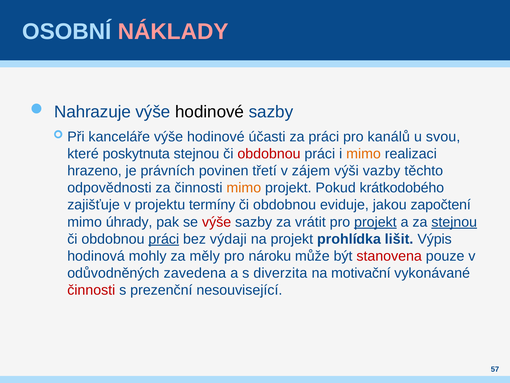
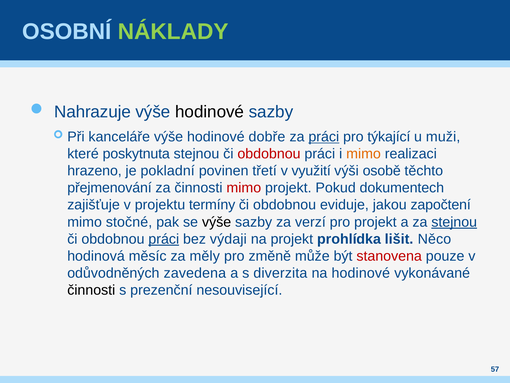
NÁKLADY colour: pink -> light green
účasti: účasti -> dobře
práci at (324, 137) underline: none -> present
kanálů: kanálů -> týkající
svou: svou -> muži
právních: právních -> pokladní
zájem: zájem -> využití
vazby: vazby -> osobě
odpovědnosti: odpovědnosti -> přejmenování
mimo at (244, 188) colour: orange -> red
krátkodobého: krátkodobého -> dokumentech
úhrady: úhrady -> stočné
výše at (217, 222) colour: red -> black
vrátit: vrátit -> verzí
projekt at (375, 222) underline: present -> none
Výpis: Výpis -> Něco
mohly: mohly -> měsíc
nároku: nároku -> změně
na motivační: motivační -> hodinové
činnosti at (91, 290) colour: red -> black
